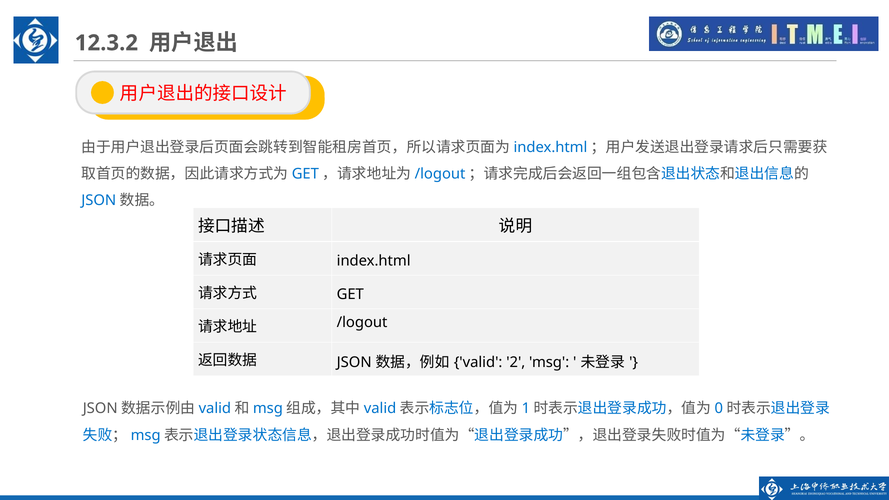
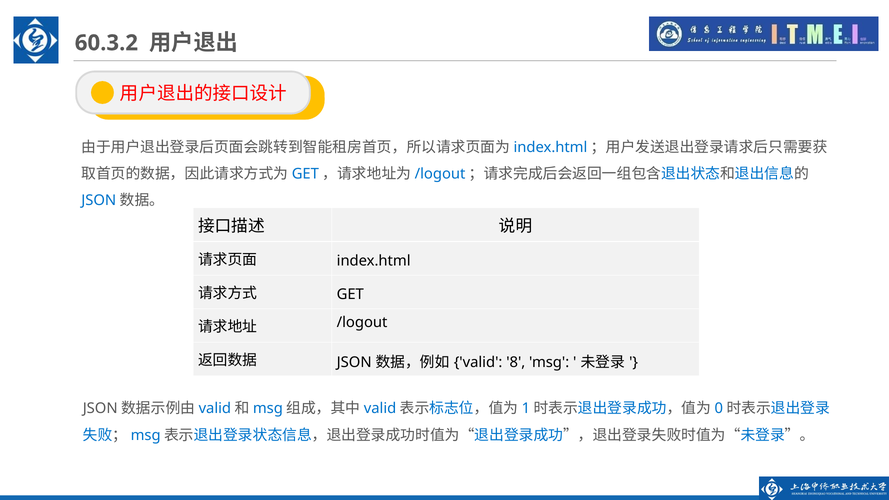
12.3.2: 12.3.2 -> 60.3.2
2: 2 -> 8
